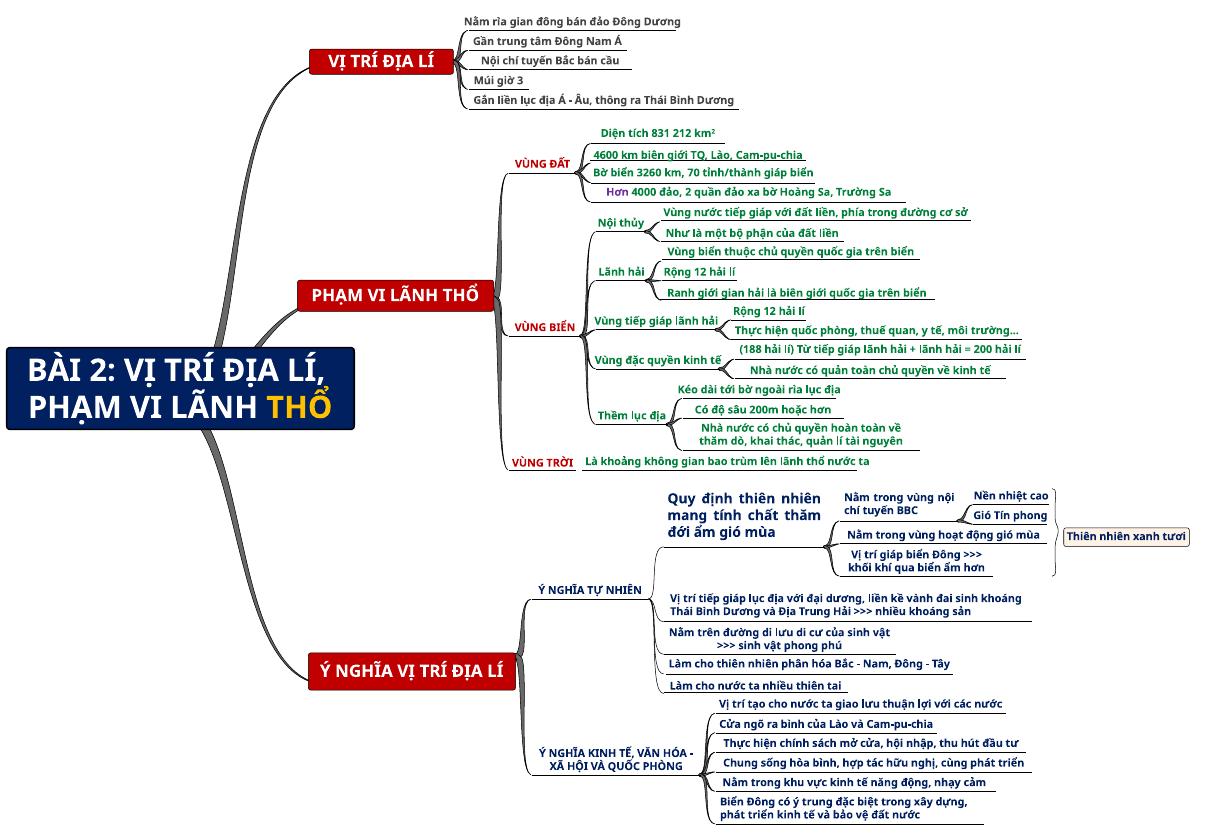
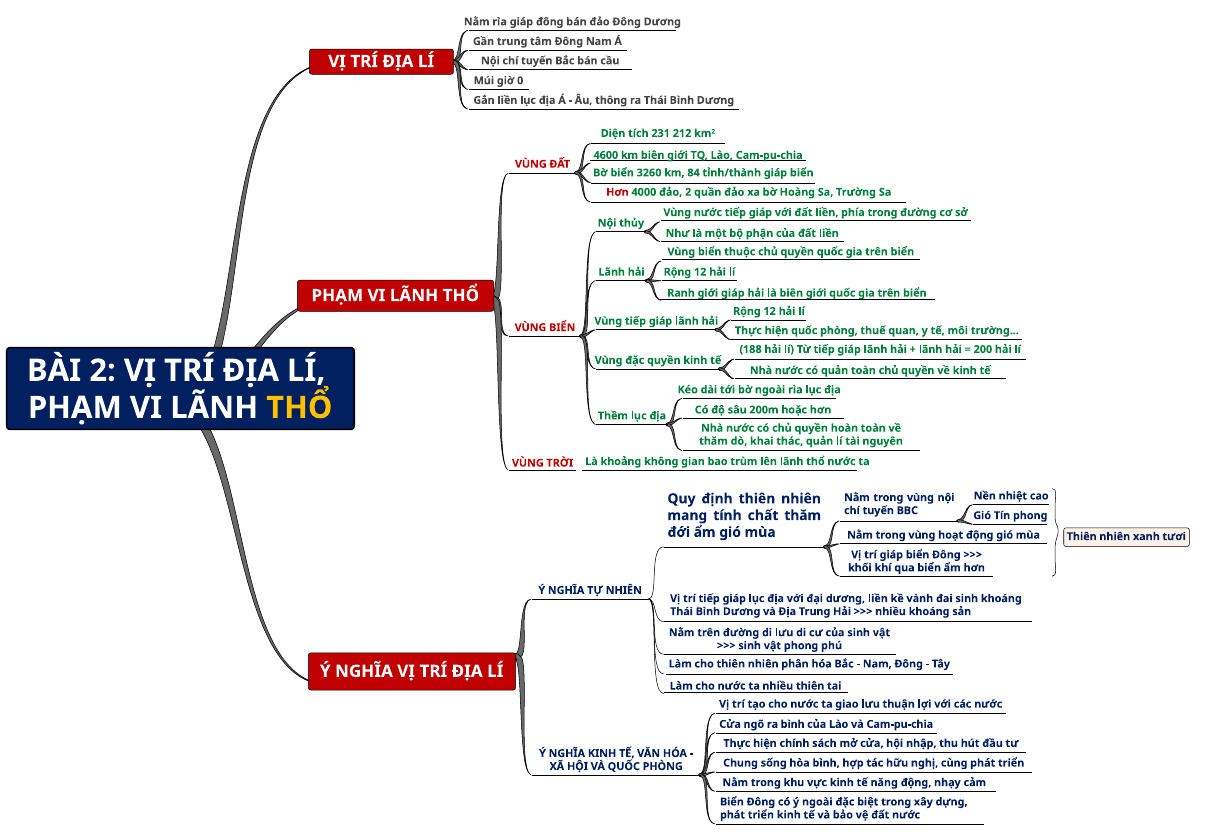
rìa gian: gian -> giáp
3: 3 -> 0
831: 831 -> 231
70: 70 -> 84
Hơn at (617, 192) colour: purple -> red
giới gian: gian -> giáp
ý trung: trung -> ngoài
